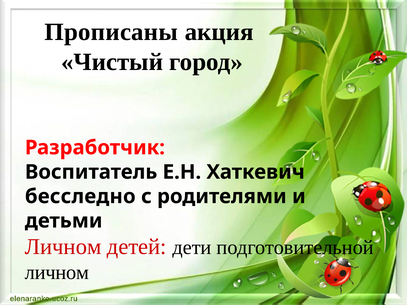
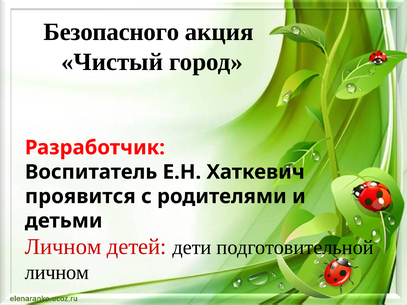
Прописаны: Прописаны -> Безопасного
бесследно: бесследно -> проявится
